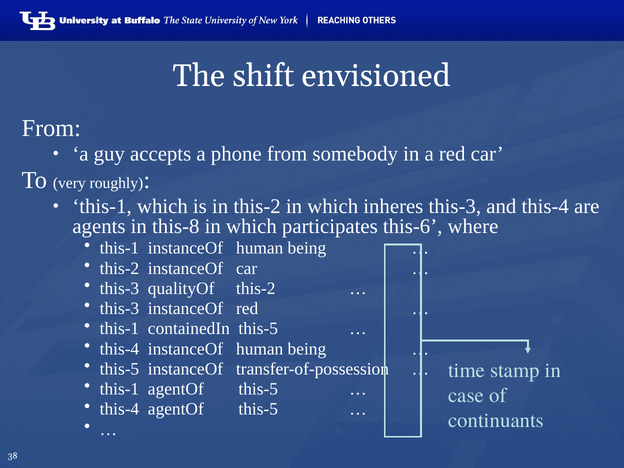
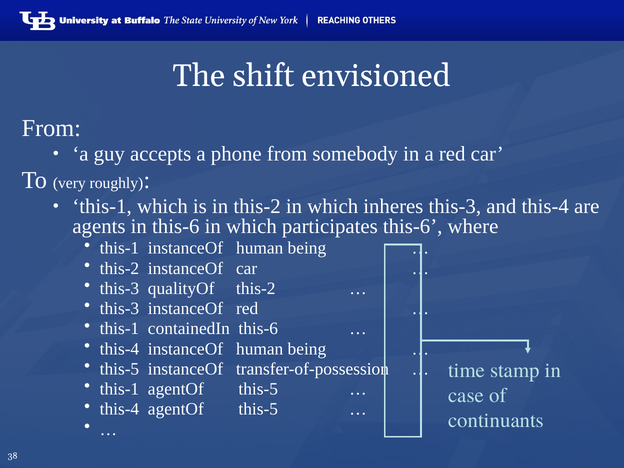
in this-8: this-8 -> this-6
containedIn this-5: this-5 -> this-6
